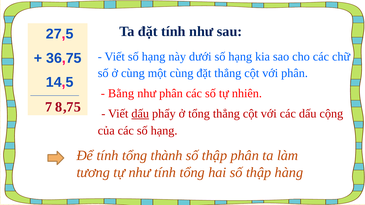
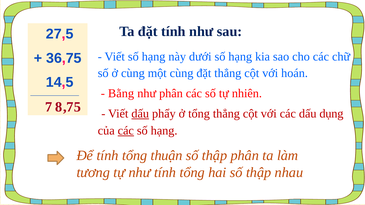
với phân: phân -> hoán
cộng: cộng -> dụng
các at (126, 131) underline: none -> present
thành: thành -> thuận
hàng: hàng -> nhau
